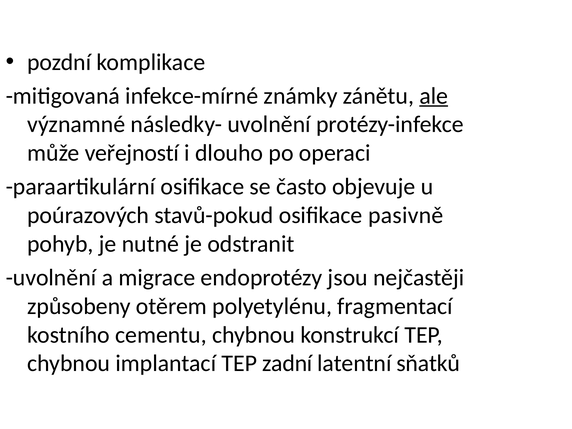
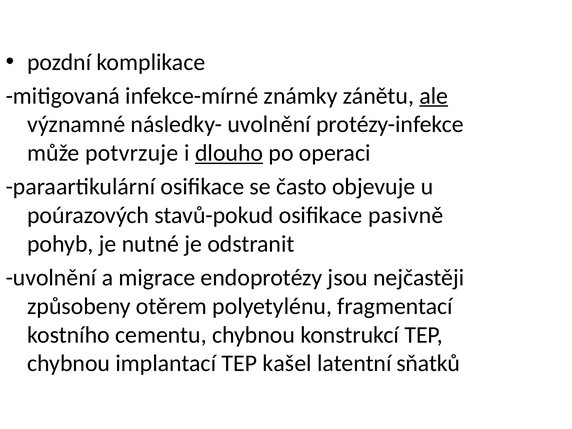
veřejností: veřejností -> potvrzuje
dlouho underline: none -> present
zadní: zadní -> kašel
